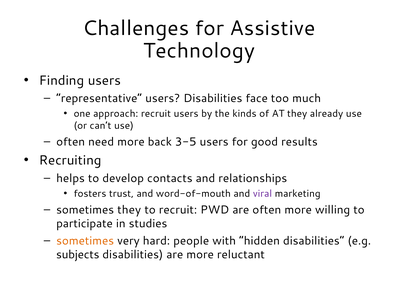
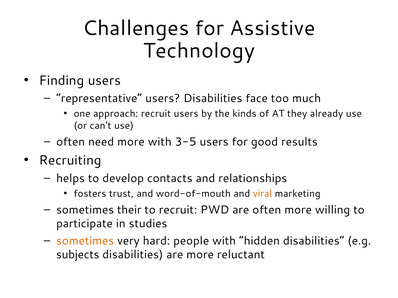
more back: back -> with
viral colour: purple -> orange
sometimes they: they -> their
